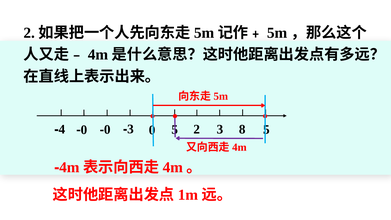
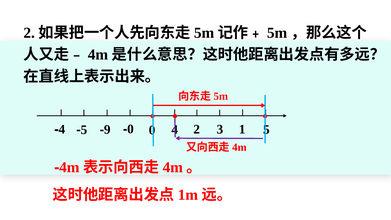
3 at (130, 129): 3 -> 0
4 5: 5 -> 4
8: 8 -> 1
0 at (107, 130): 0 -> 9
0 at (84, 130): 0 -> 5
